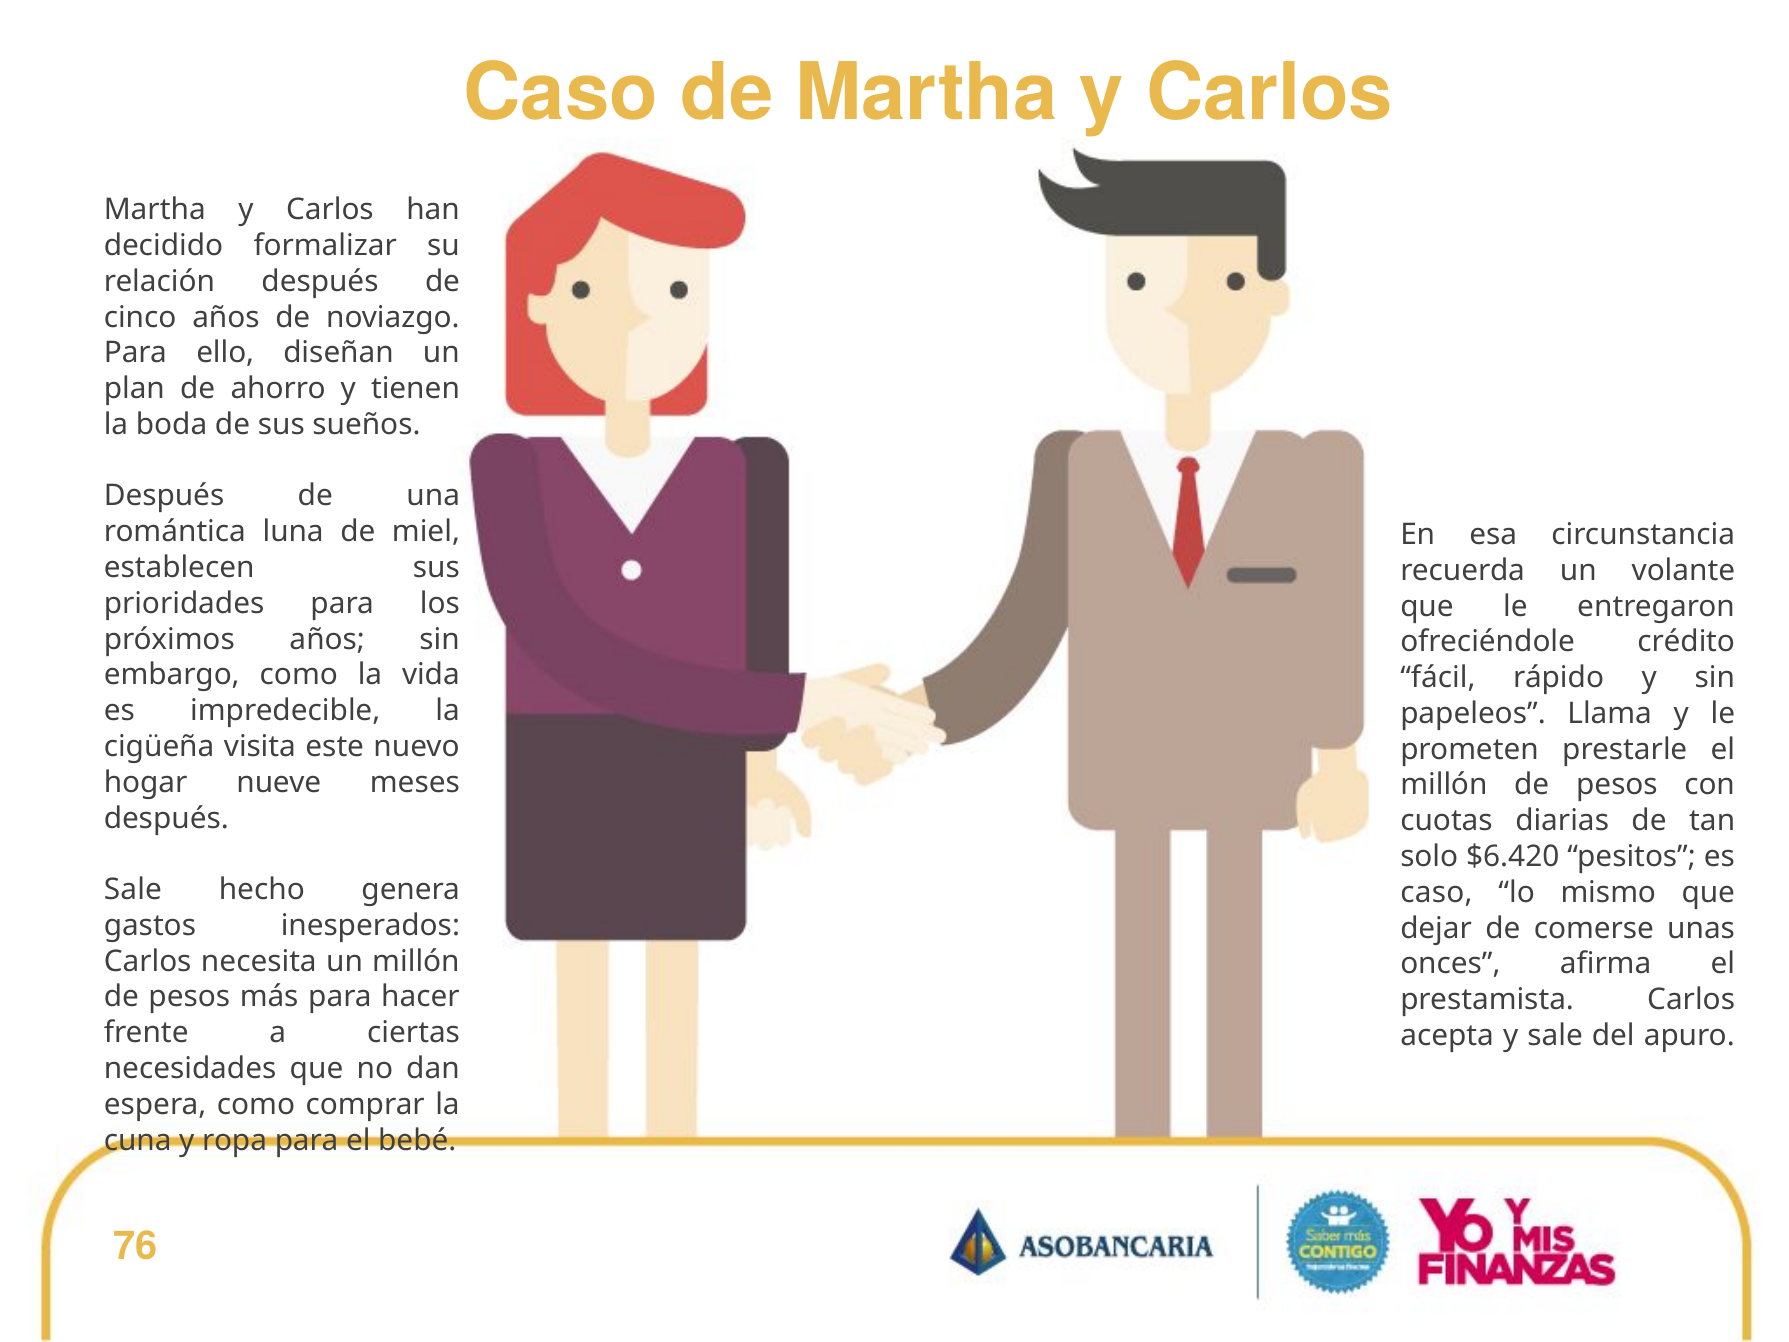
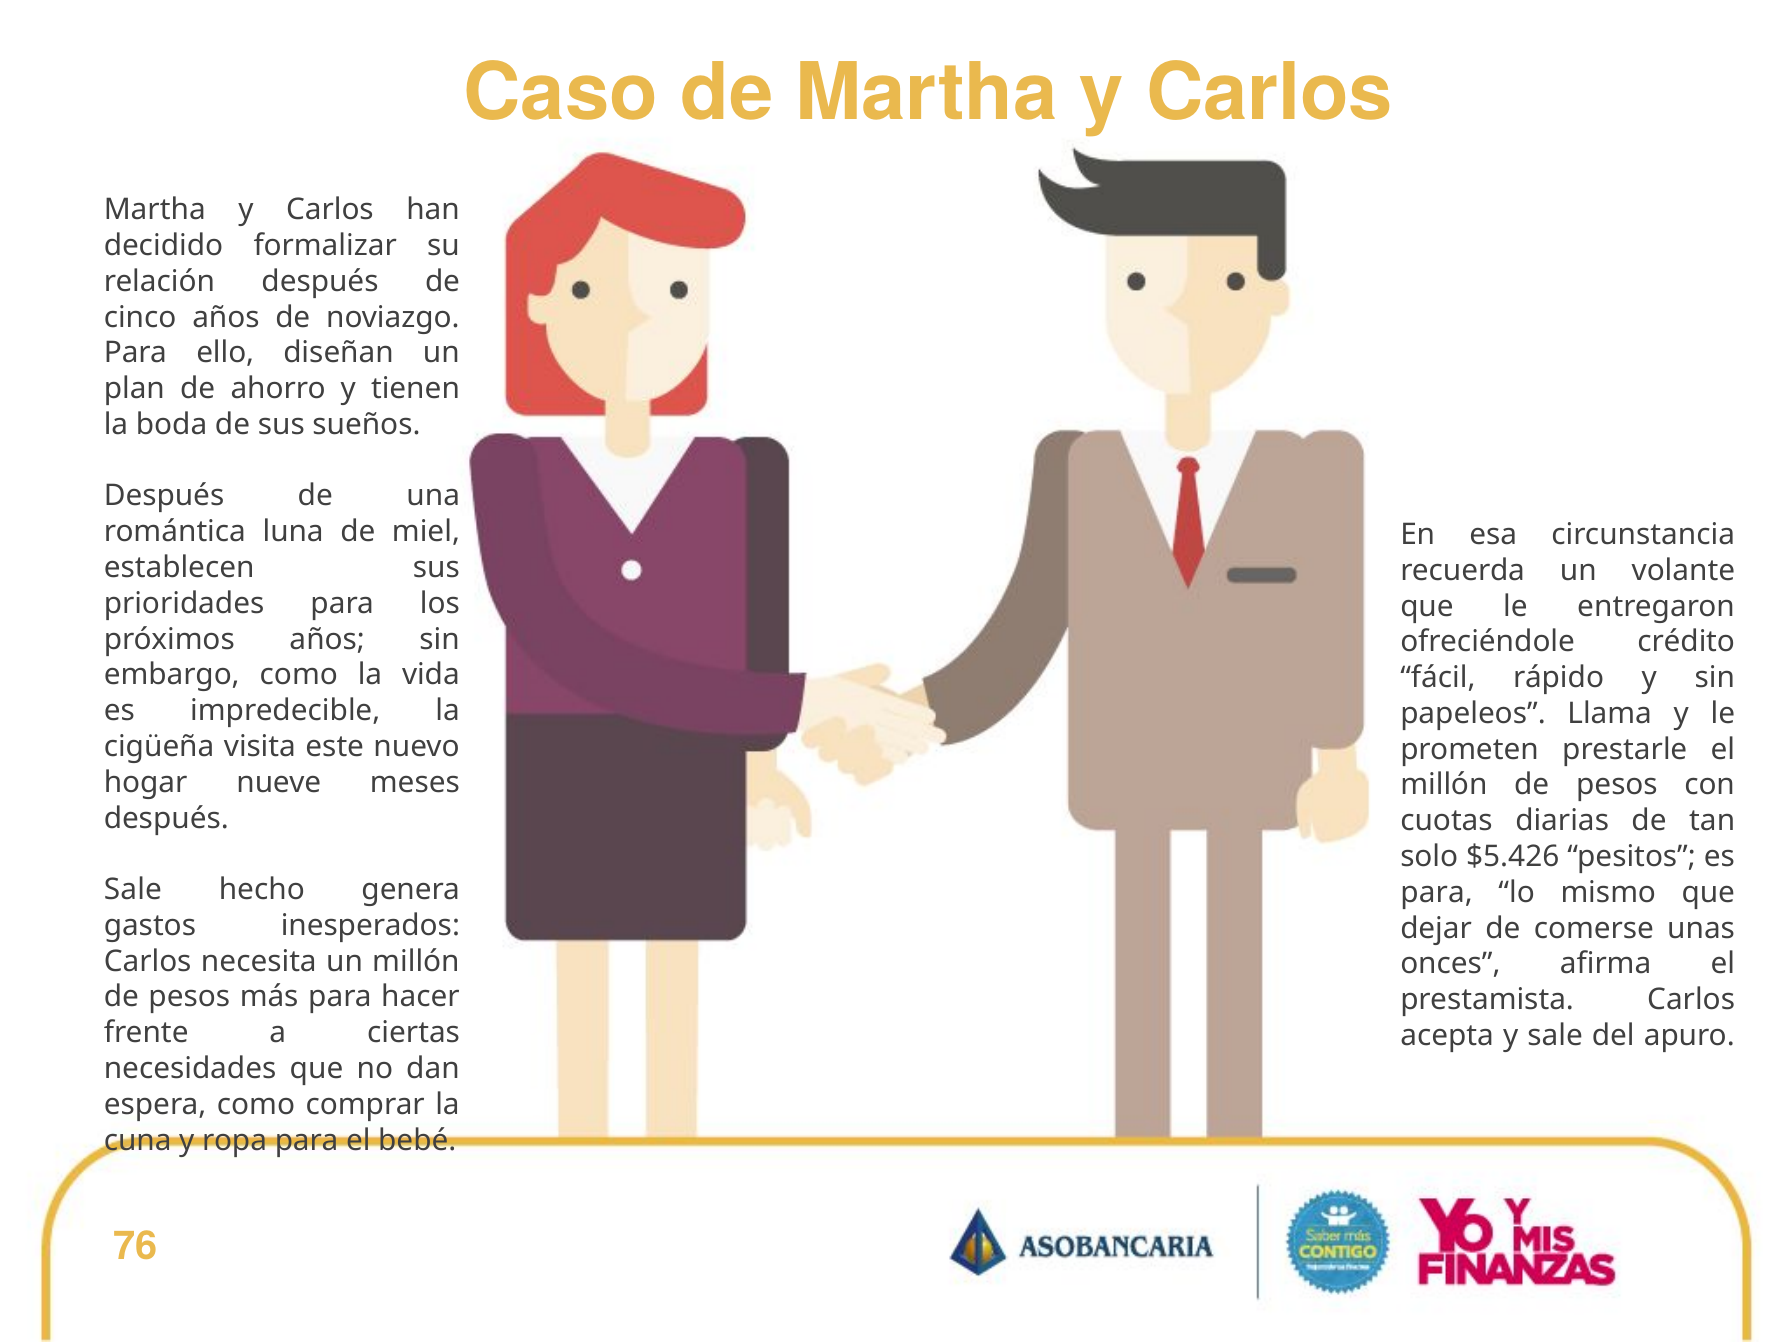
$6.420: $6.420 -> $5.426
caso at (1437, 892): caso -> para
